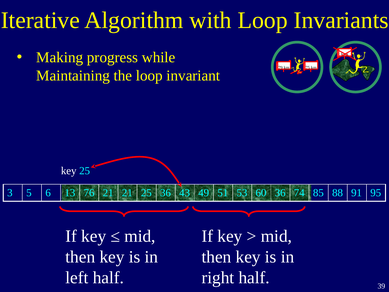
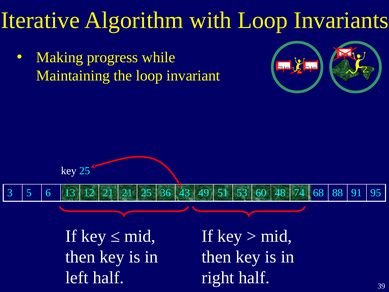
76: 76 -> 12
60 36: 36 -> 48
85: 85 -> 68
